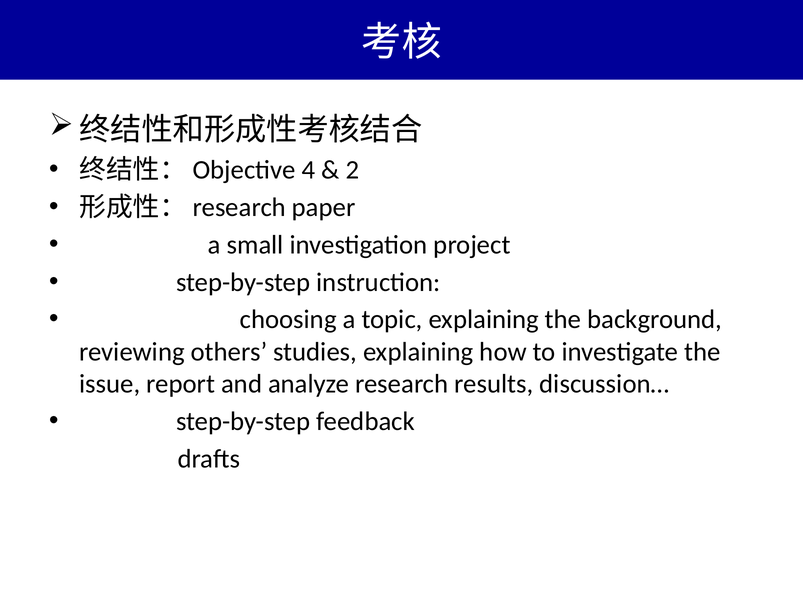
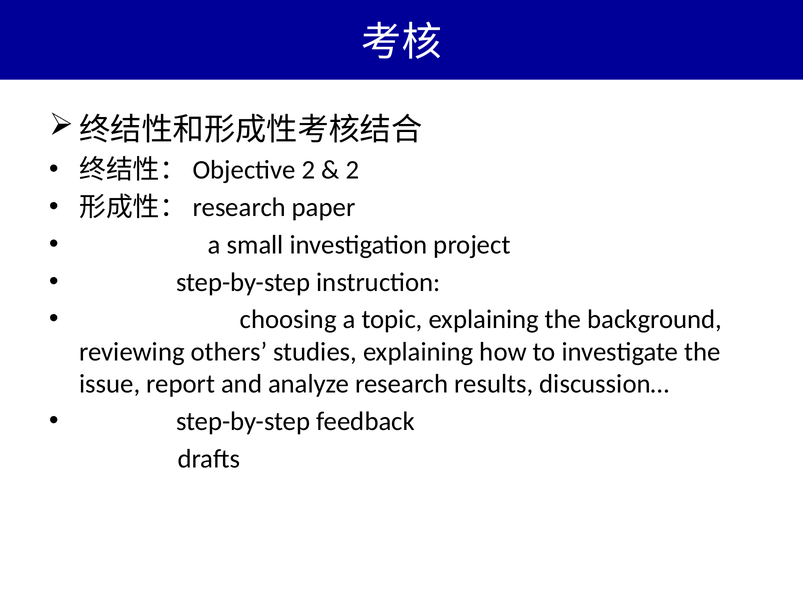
4 at (308, 170): 4 -> 2
